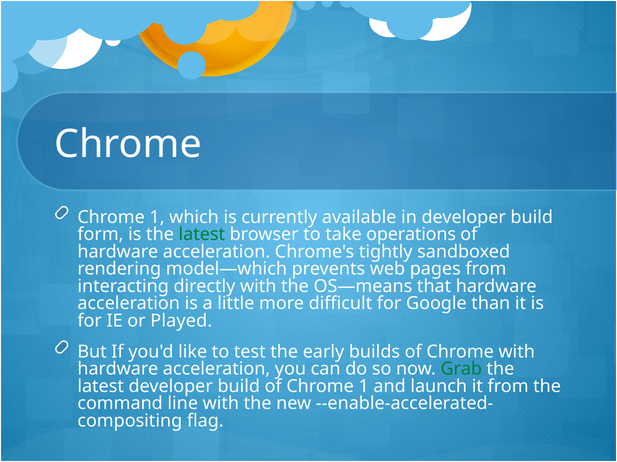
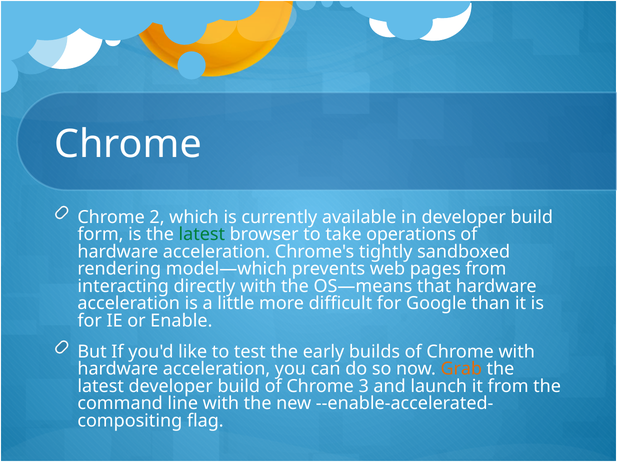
1 at (157, 218): 1 -> 2
Played: Played -> Enable
Grab colour: green -> orange
of Chrome 1: 1 -> 3
